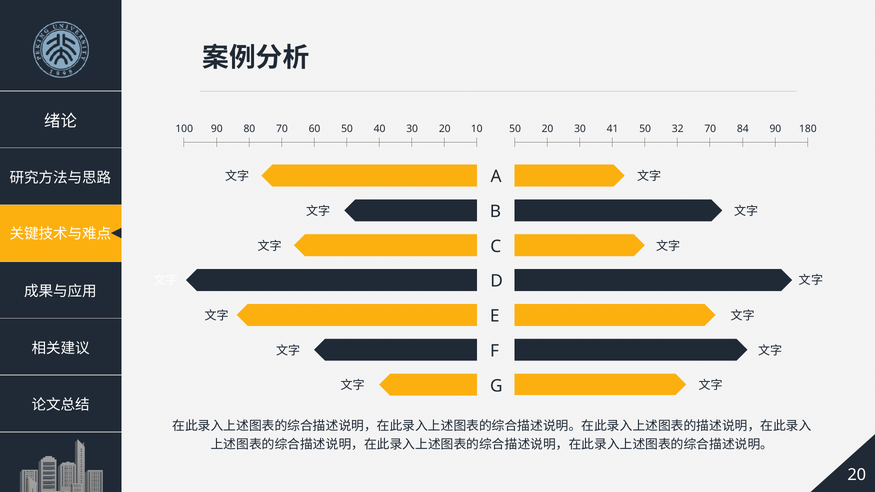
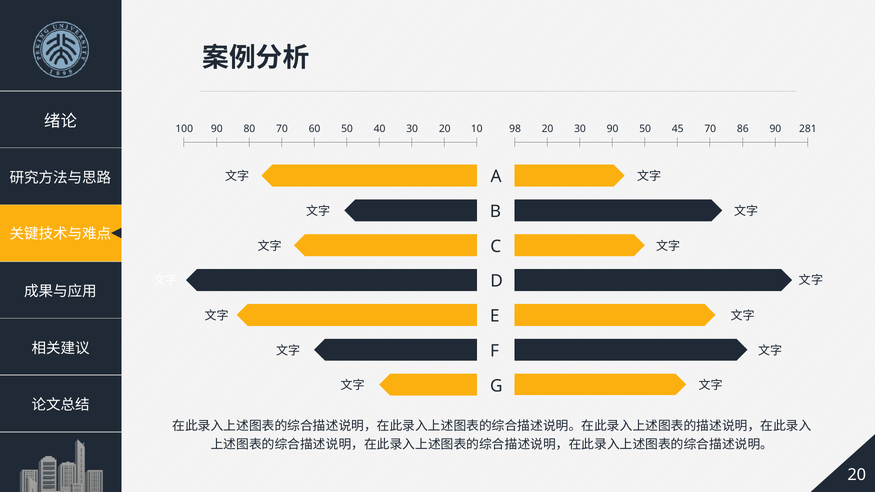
100 50: 50 -> 98
30 41: 41 -> 90
32: 32 -> 45
84: 84 -> 86
180: 180 -> 281
